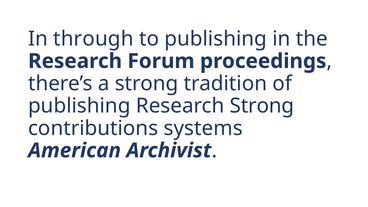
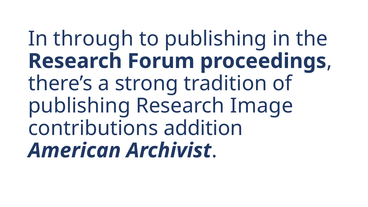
Research Strong: Strong -> Image
systems: systems -> addition
